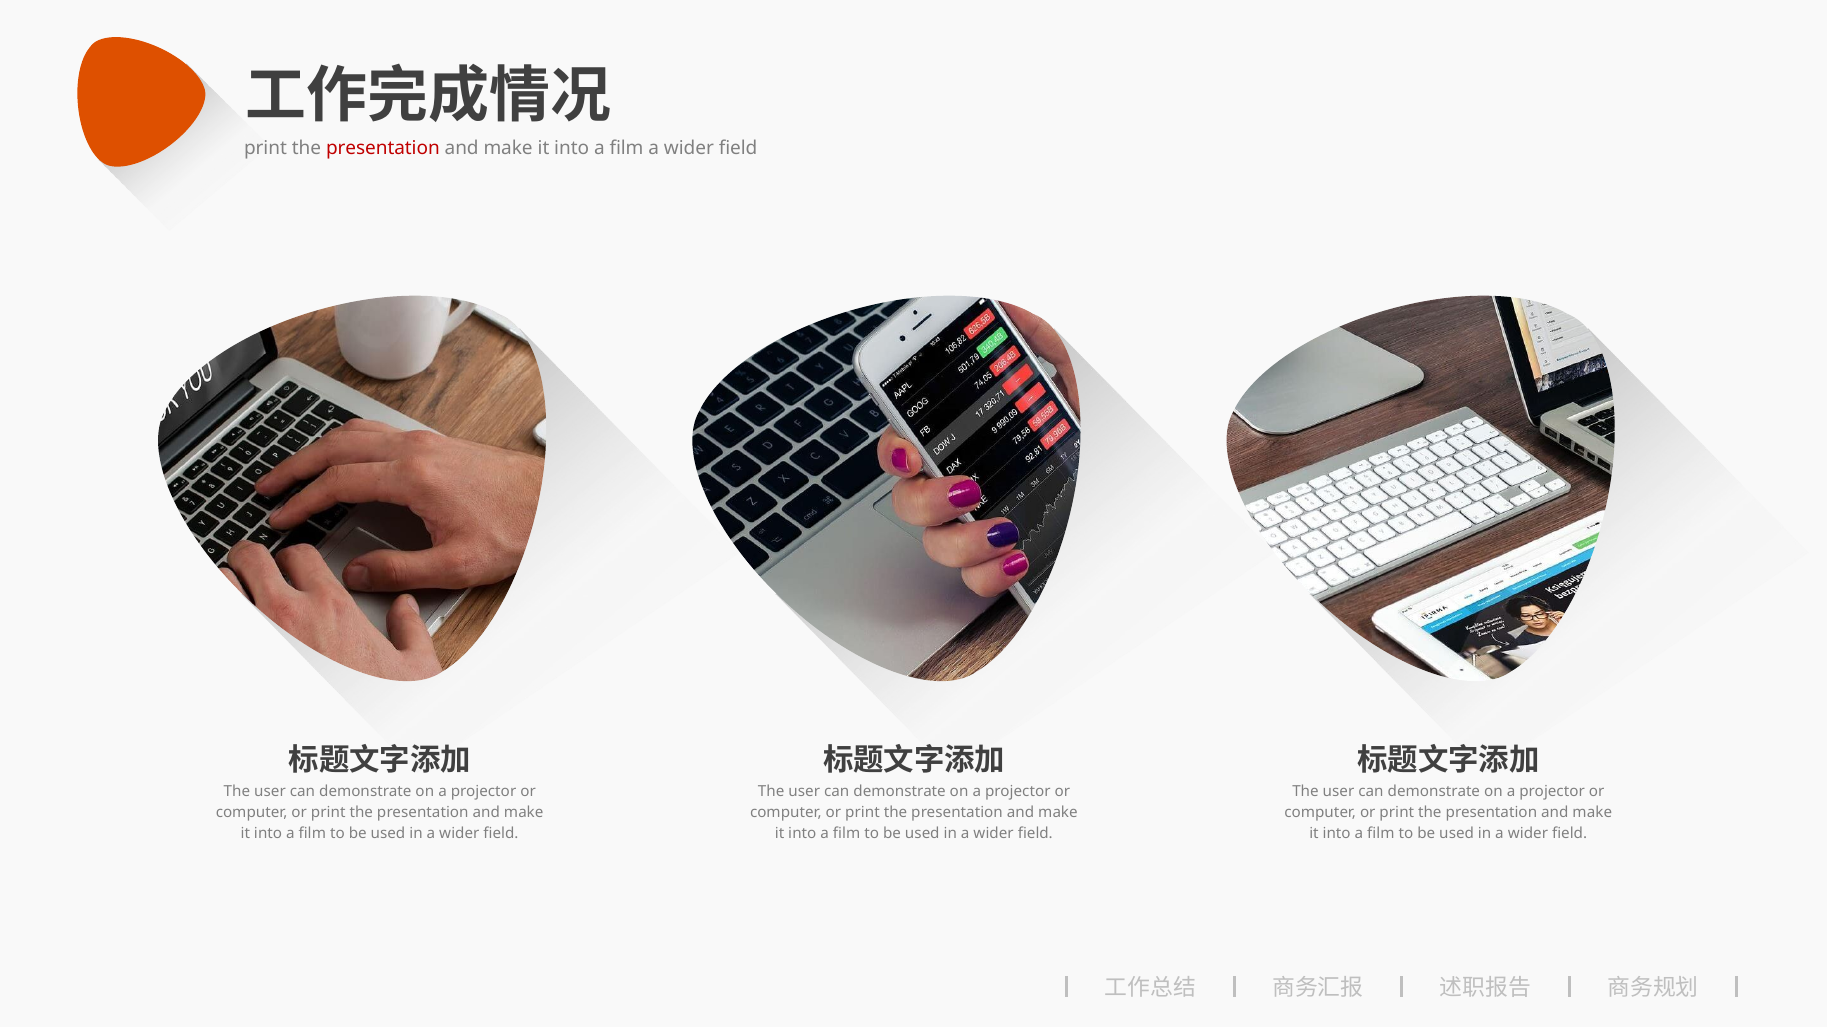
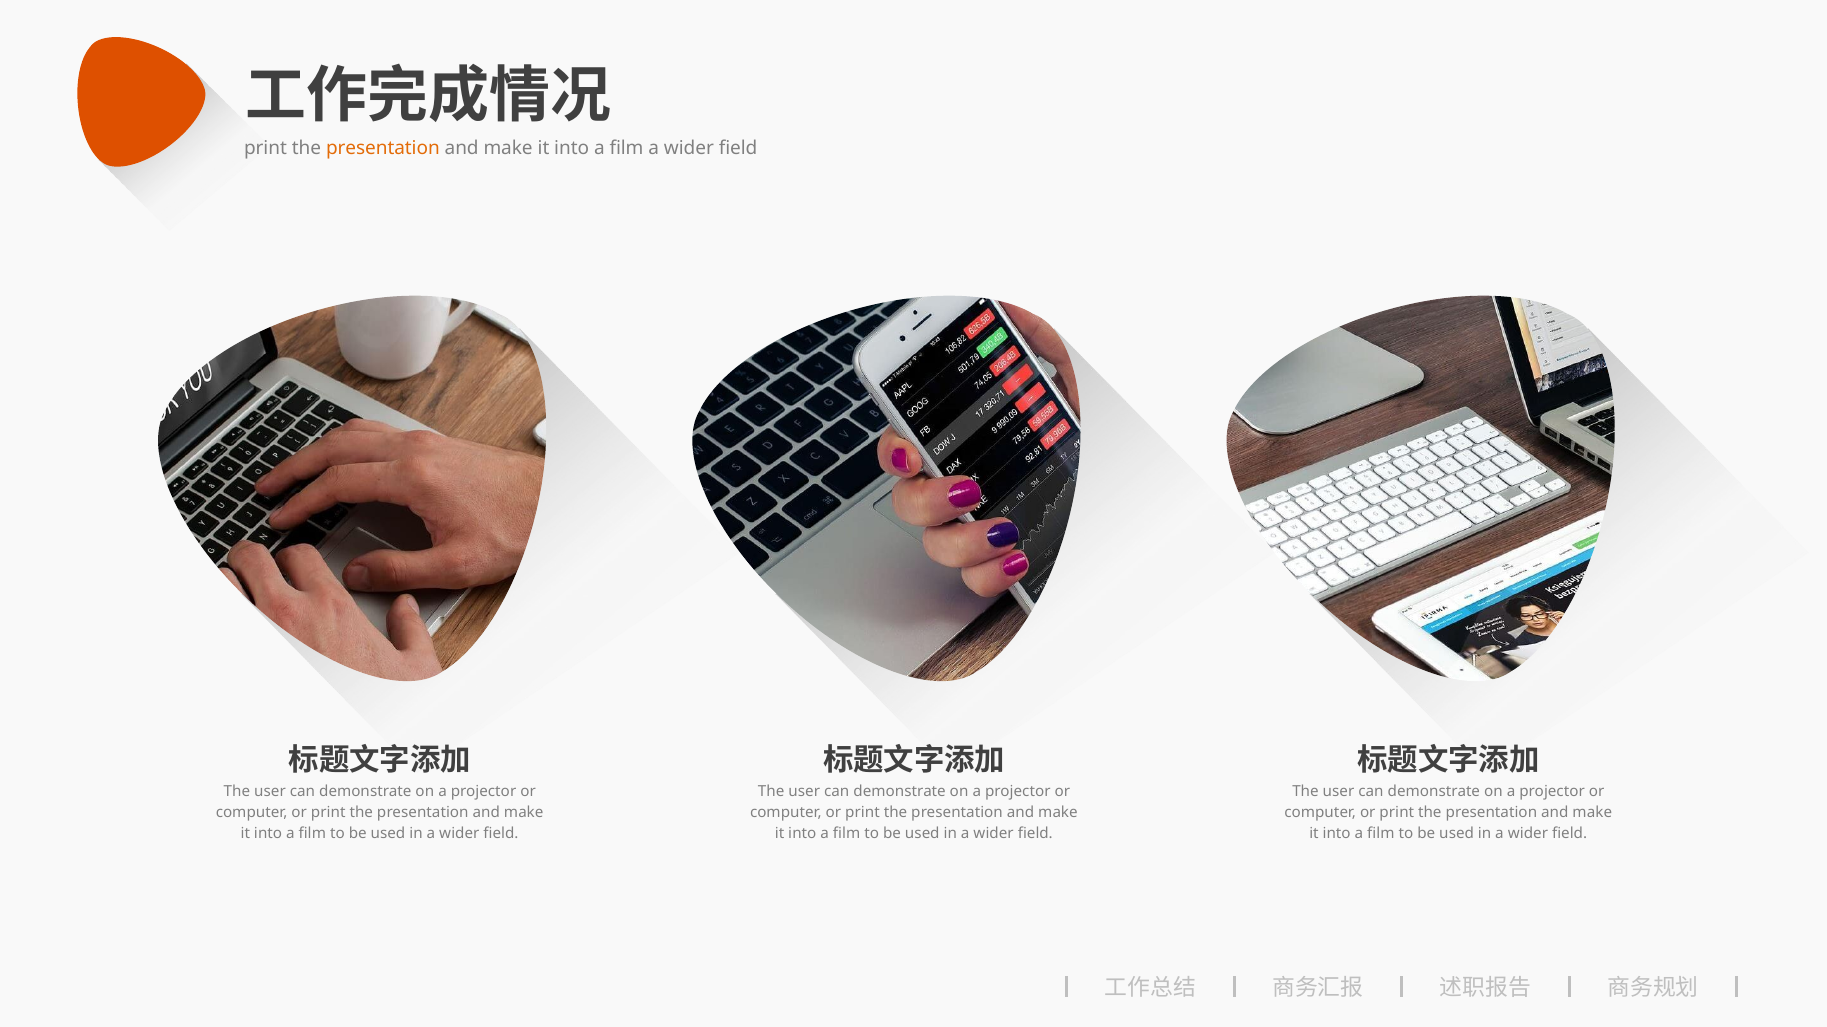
presentation at (383, 148) colour: red -> orange
